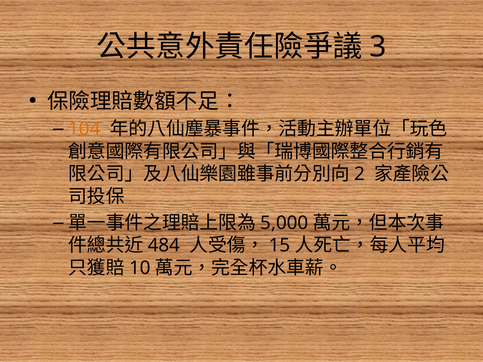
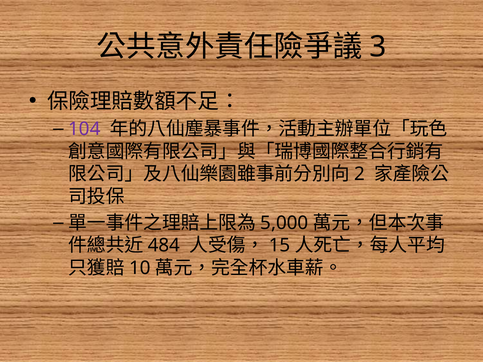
104 colour: orange -> purple
